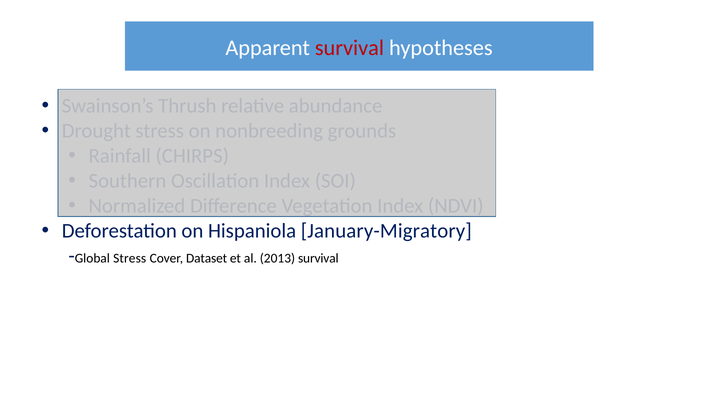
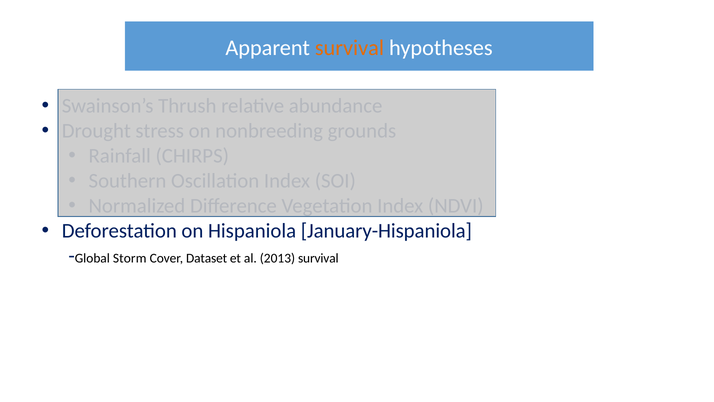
survival at (349, 48) colour: red -> orange
January-Migratory: January-Migratory -> January-Hispaniola
Global Stress: Stress -> Storm
